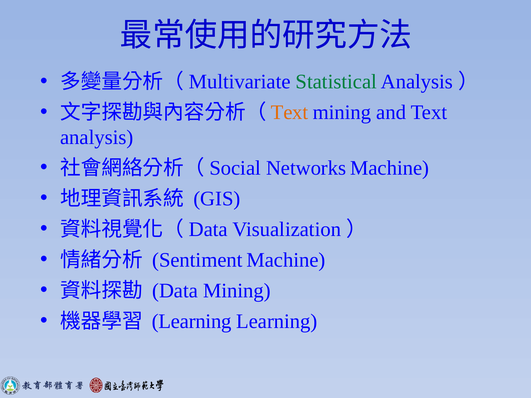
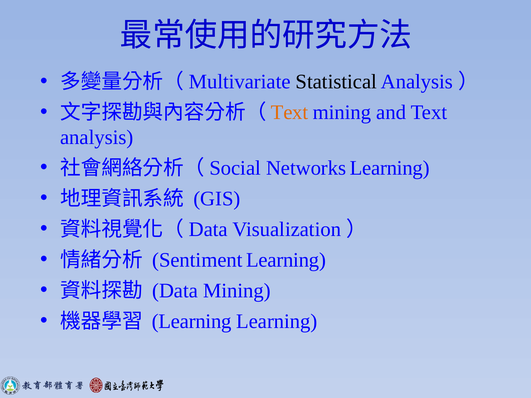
Statistical colour: green -> black
Networks Machine: Machine -> Learning
Sentiment Machine: Machine -> Learning
